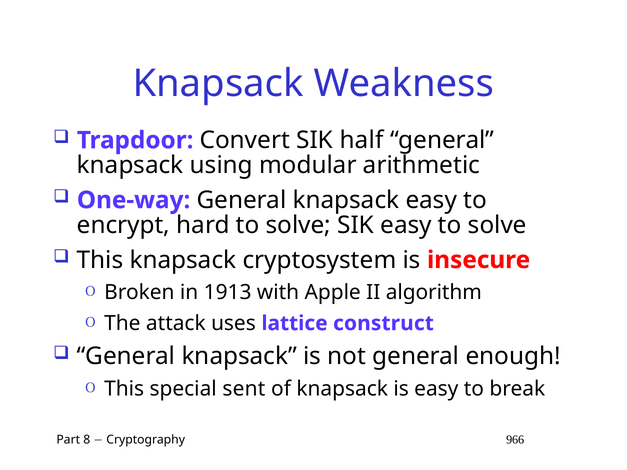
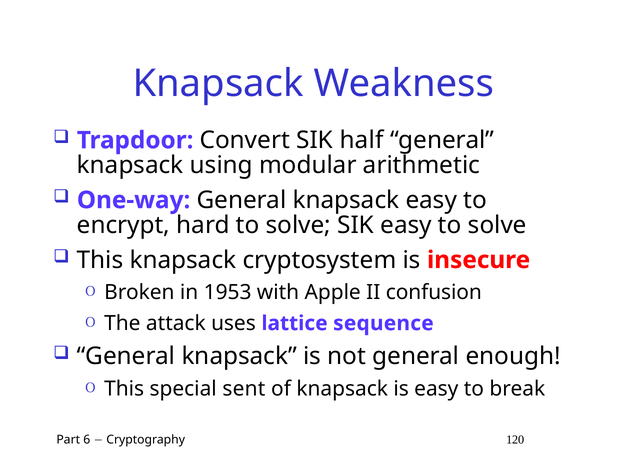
1913: 1913 -> 1953
algorithm: algorithm -> confusion
construct: construct -> sequence
8: 8 -> 6
966: 966 -> 120
